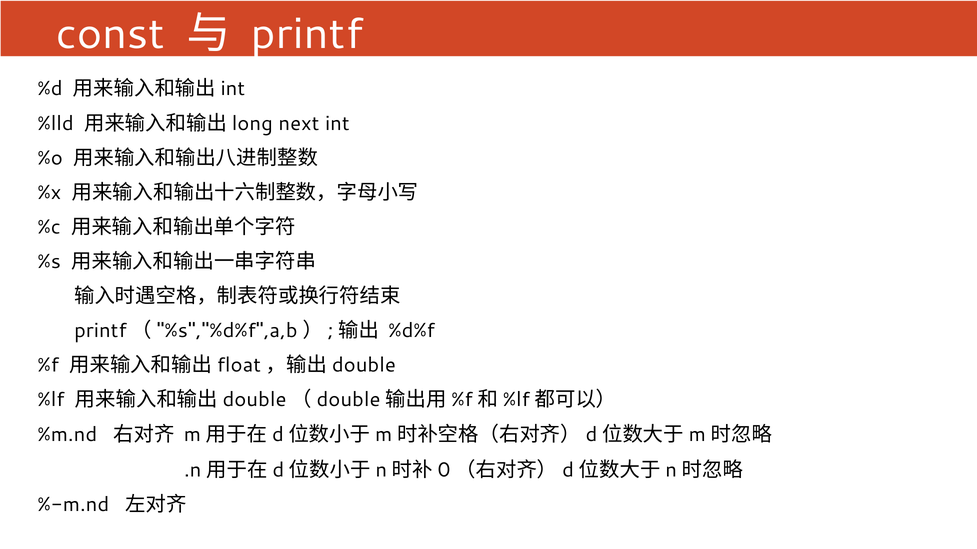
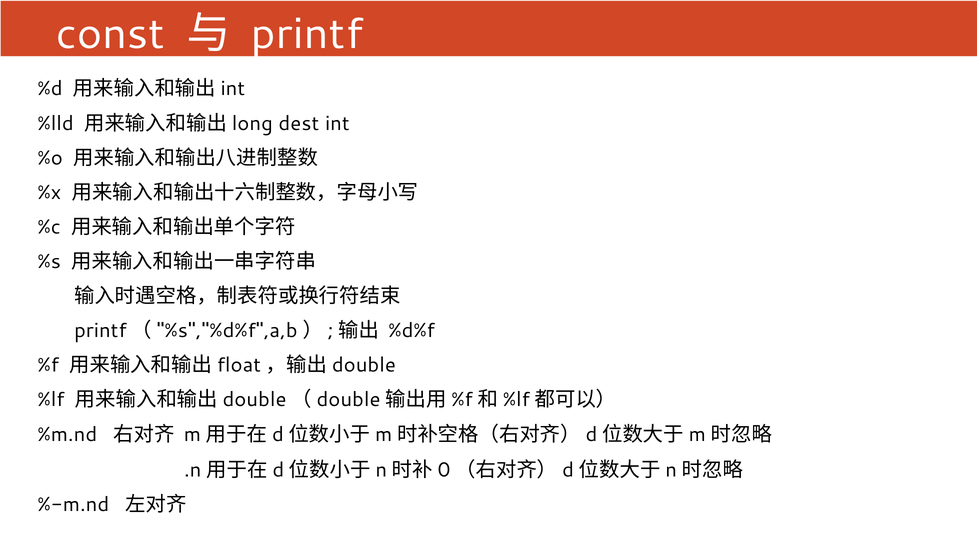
next: next -> dest
